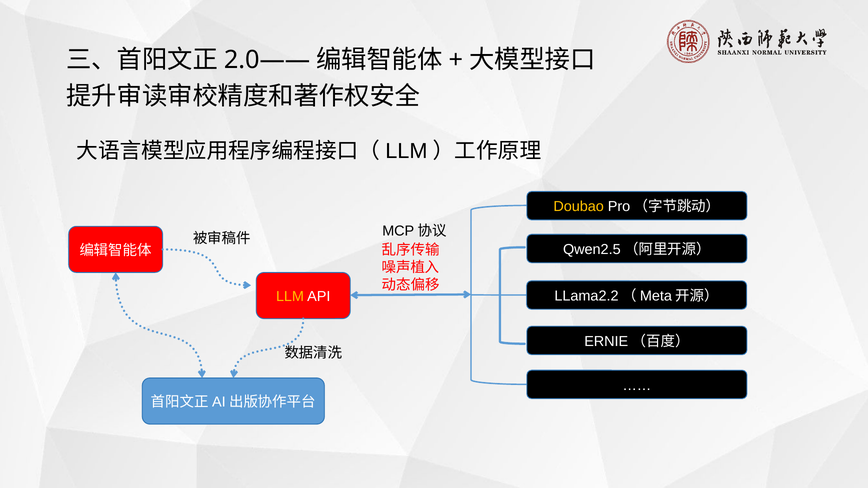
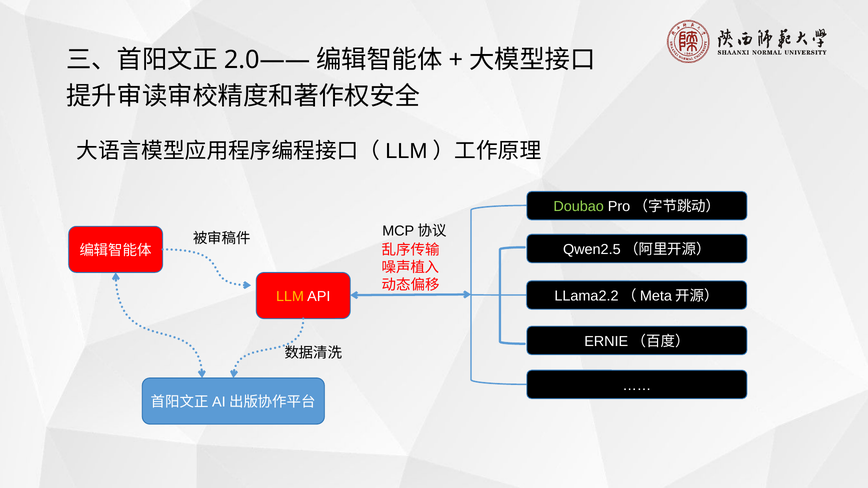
Doubao colour: yellow -> light green
